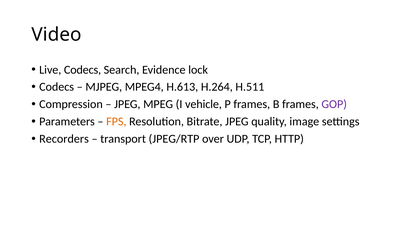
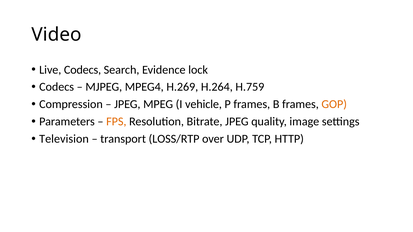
H.613: H.613 -> H.269
H.511: H.511 -> H.759
GOP colour: purple -> orange
Recorders: Recorders -> Television
JPEG/RTP: JPEG/RTP -> LOSS/RTP
